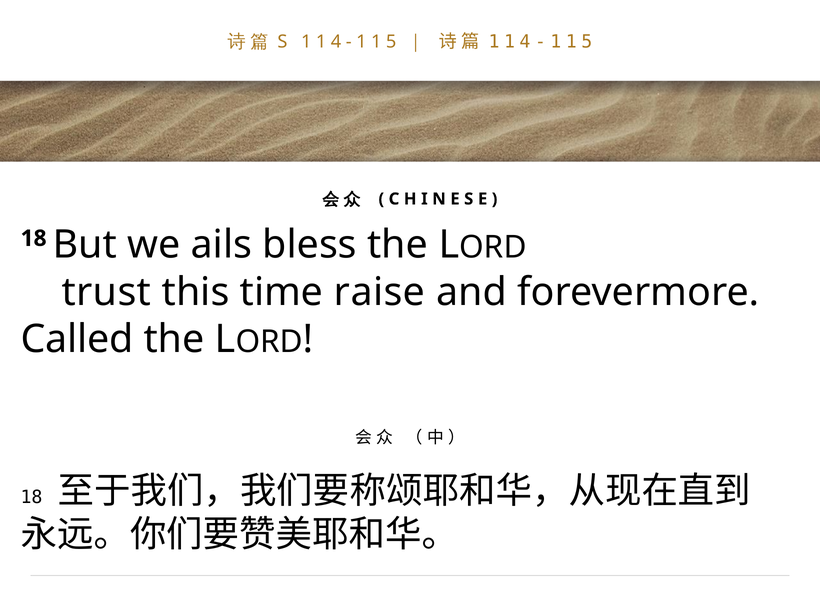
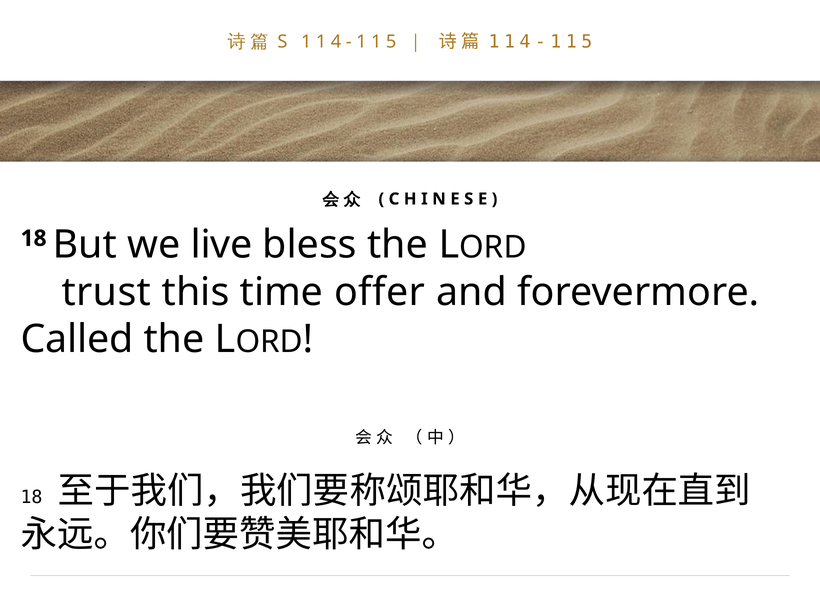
ails: ails -> live
raise: raise -> offer
